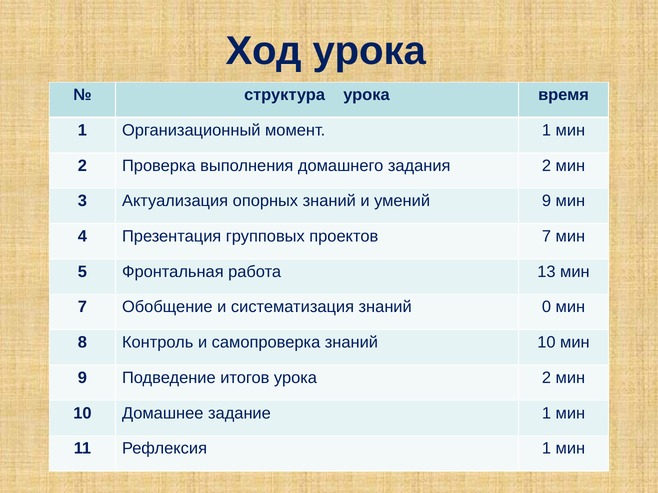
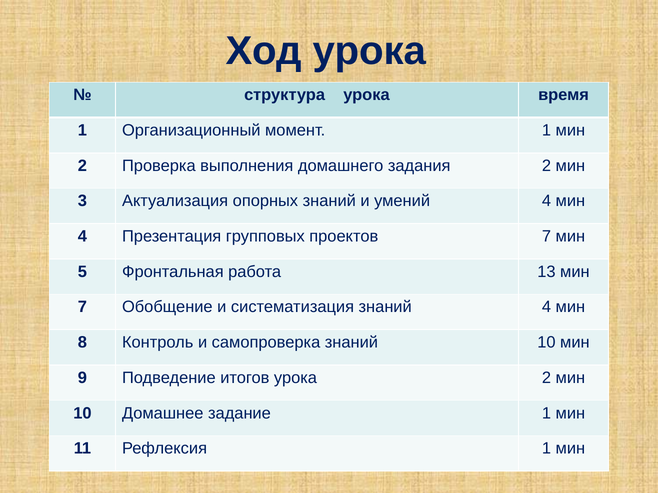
умений 9: 9 -> 4
знаний 0: 0 -> 4
